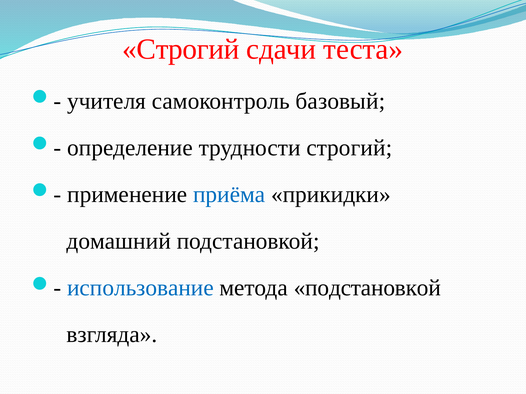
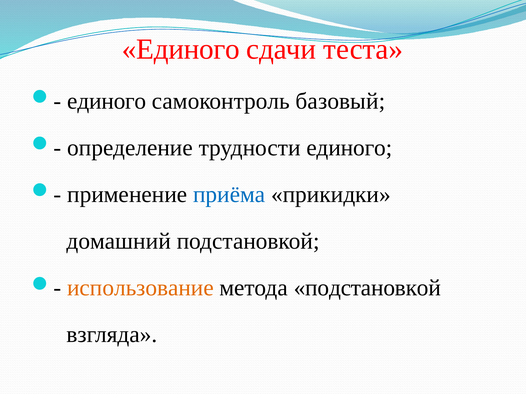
Строгий at (181, 49): Строгий -> Единого
учителя at (107, 101): учителя -> единого
трудности строгий: строгий -> единого
использование colour: blue -> orange
